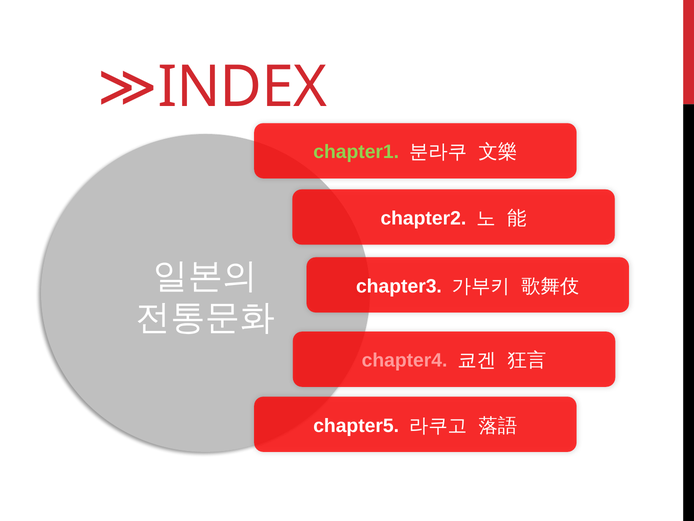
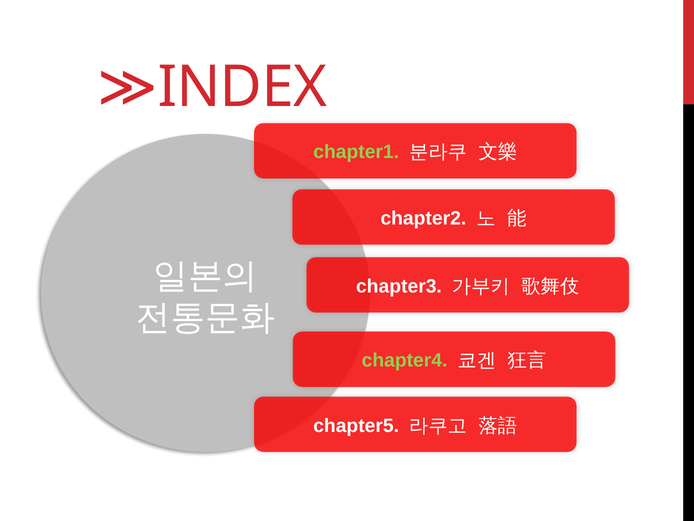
chapter4 colour: pink -> light green
